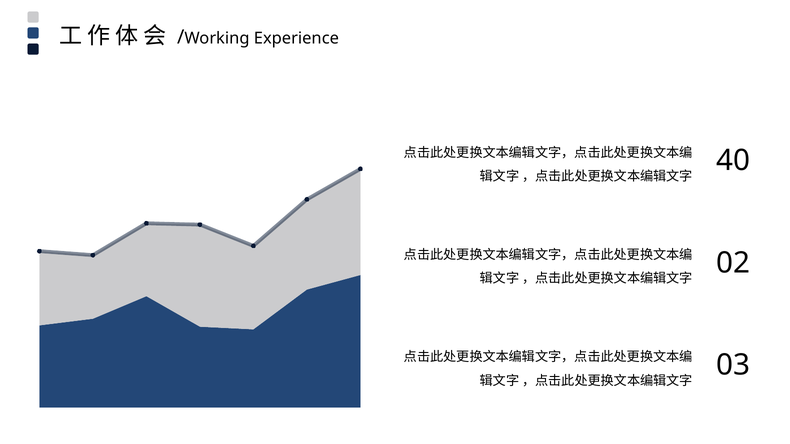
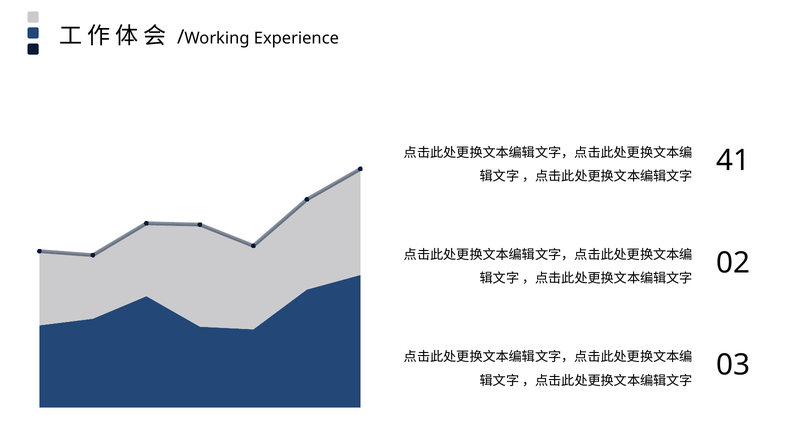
40: 40 -> 41
